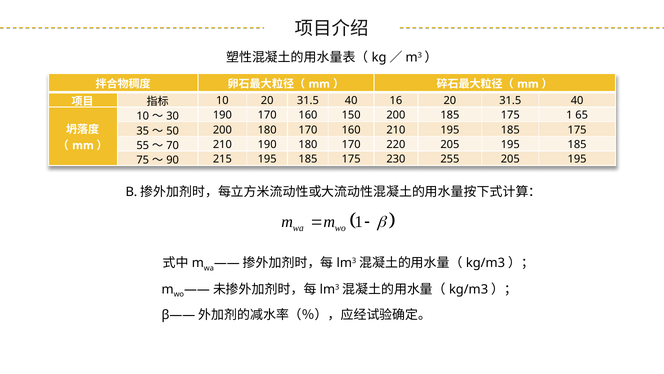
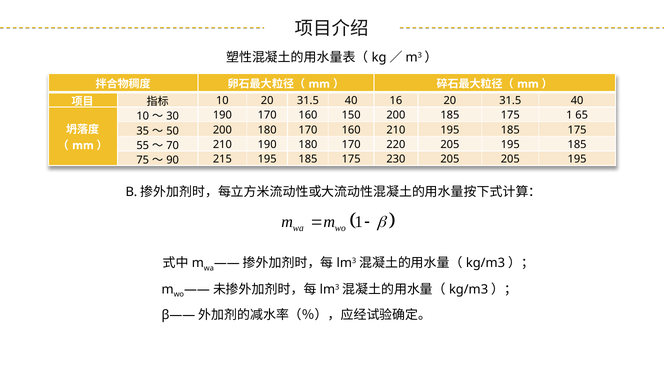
230 255: 255 -> 205
